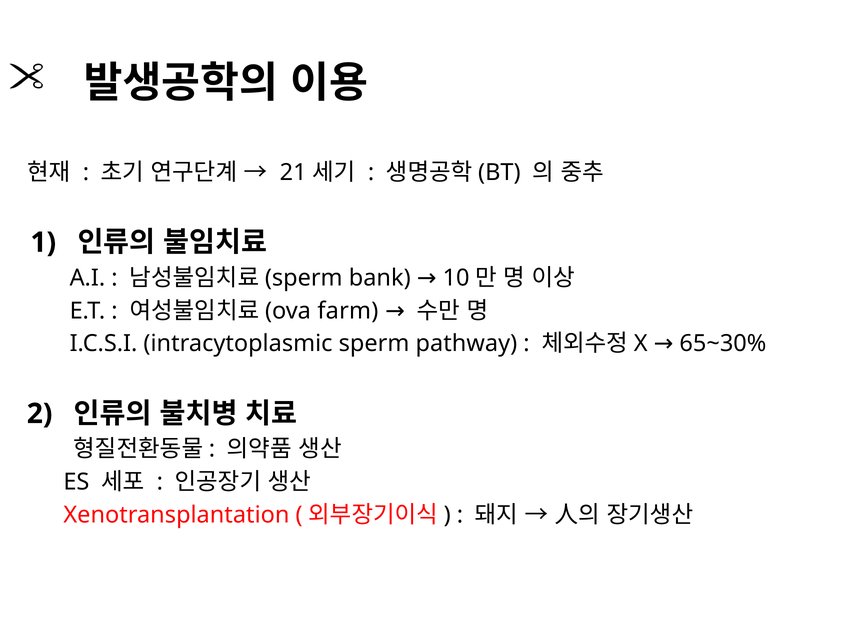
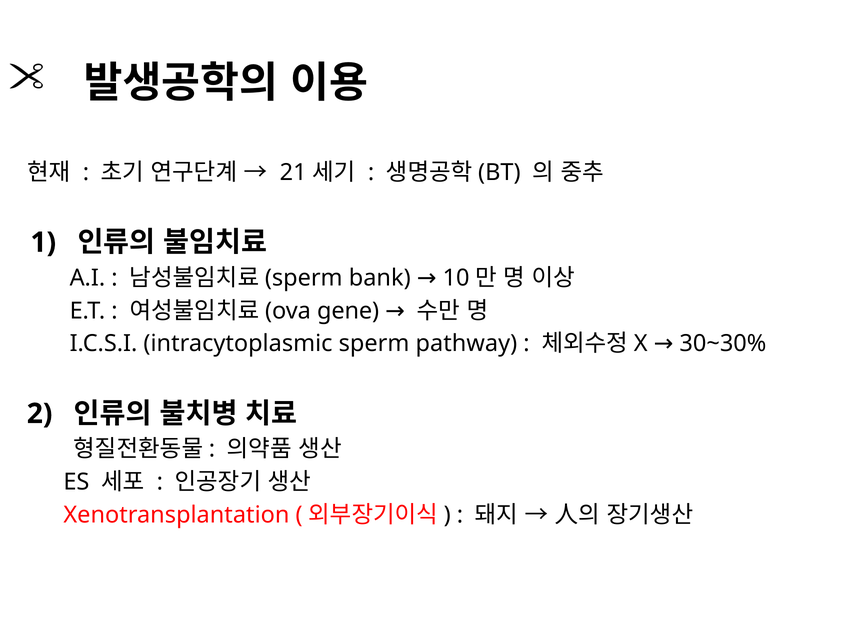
farm: farm -> gene
65~30%: 65~30% -> 30~30%
